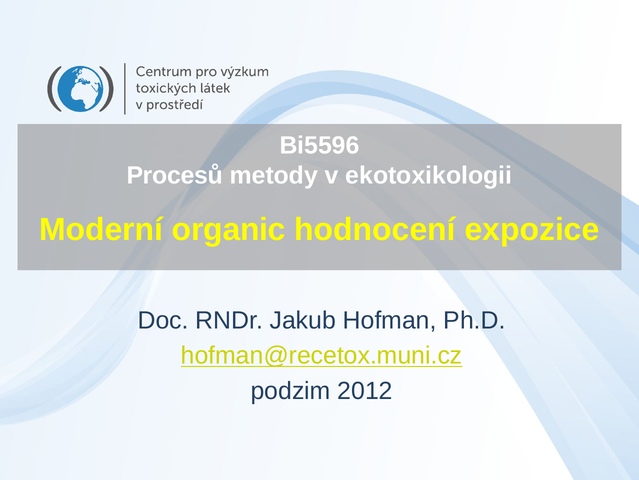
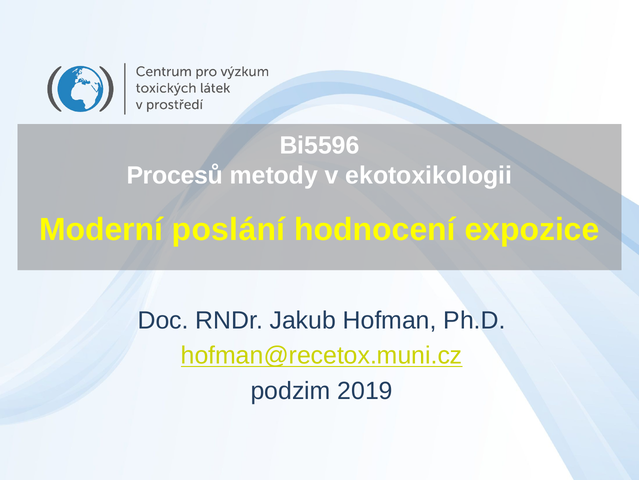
organic: organic -> poslání
2012: 2012 -> 2019
